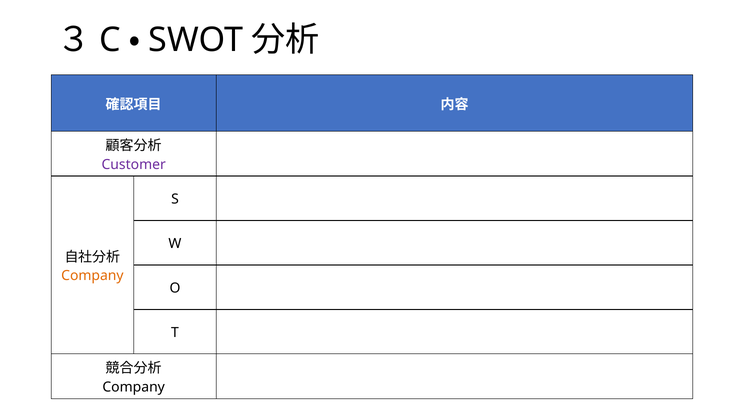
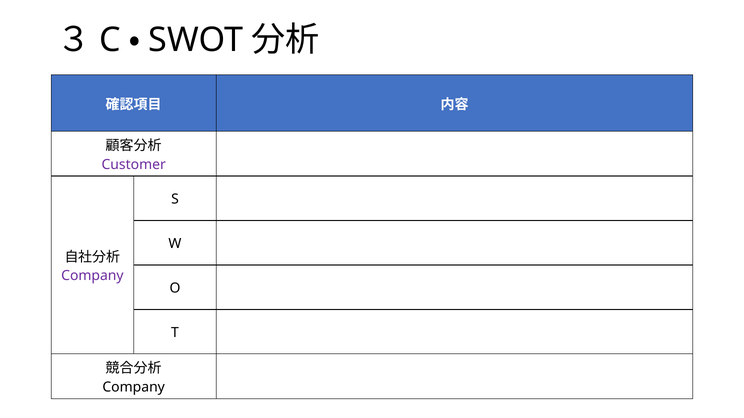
Company at (92, 276) colour: orange -> purple
